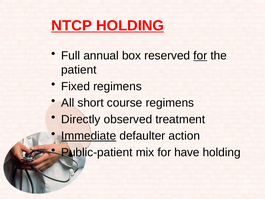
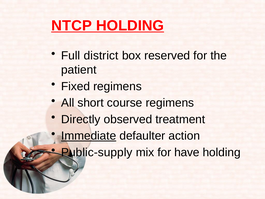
annual: annual -> district
for at (200, 56) underline: present -> none
Public-patient: Public-patient -> Public-supply
